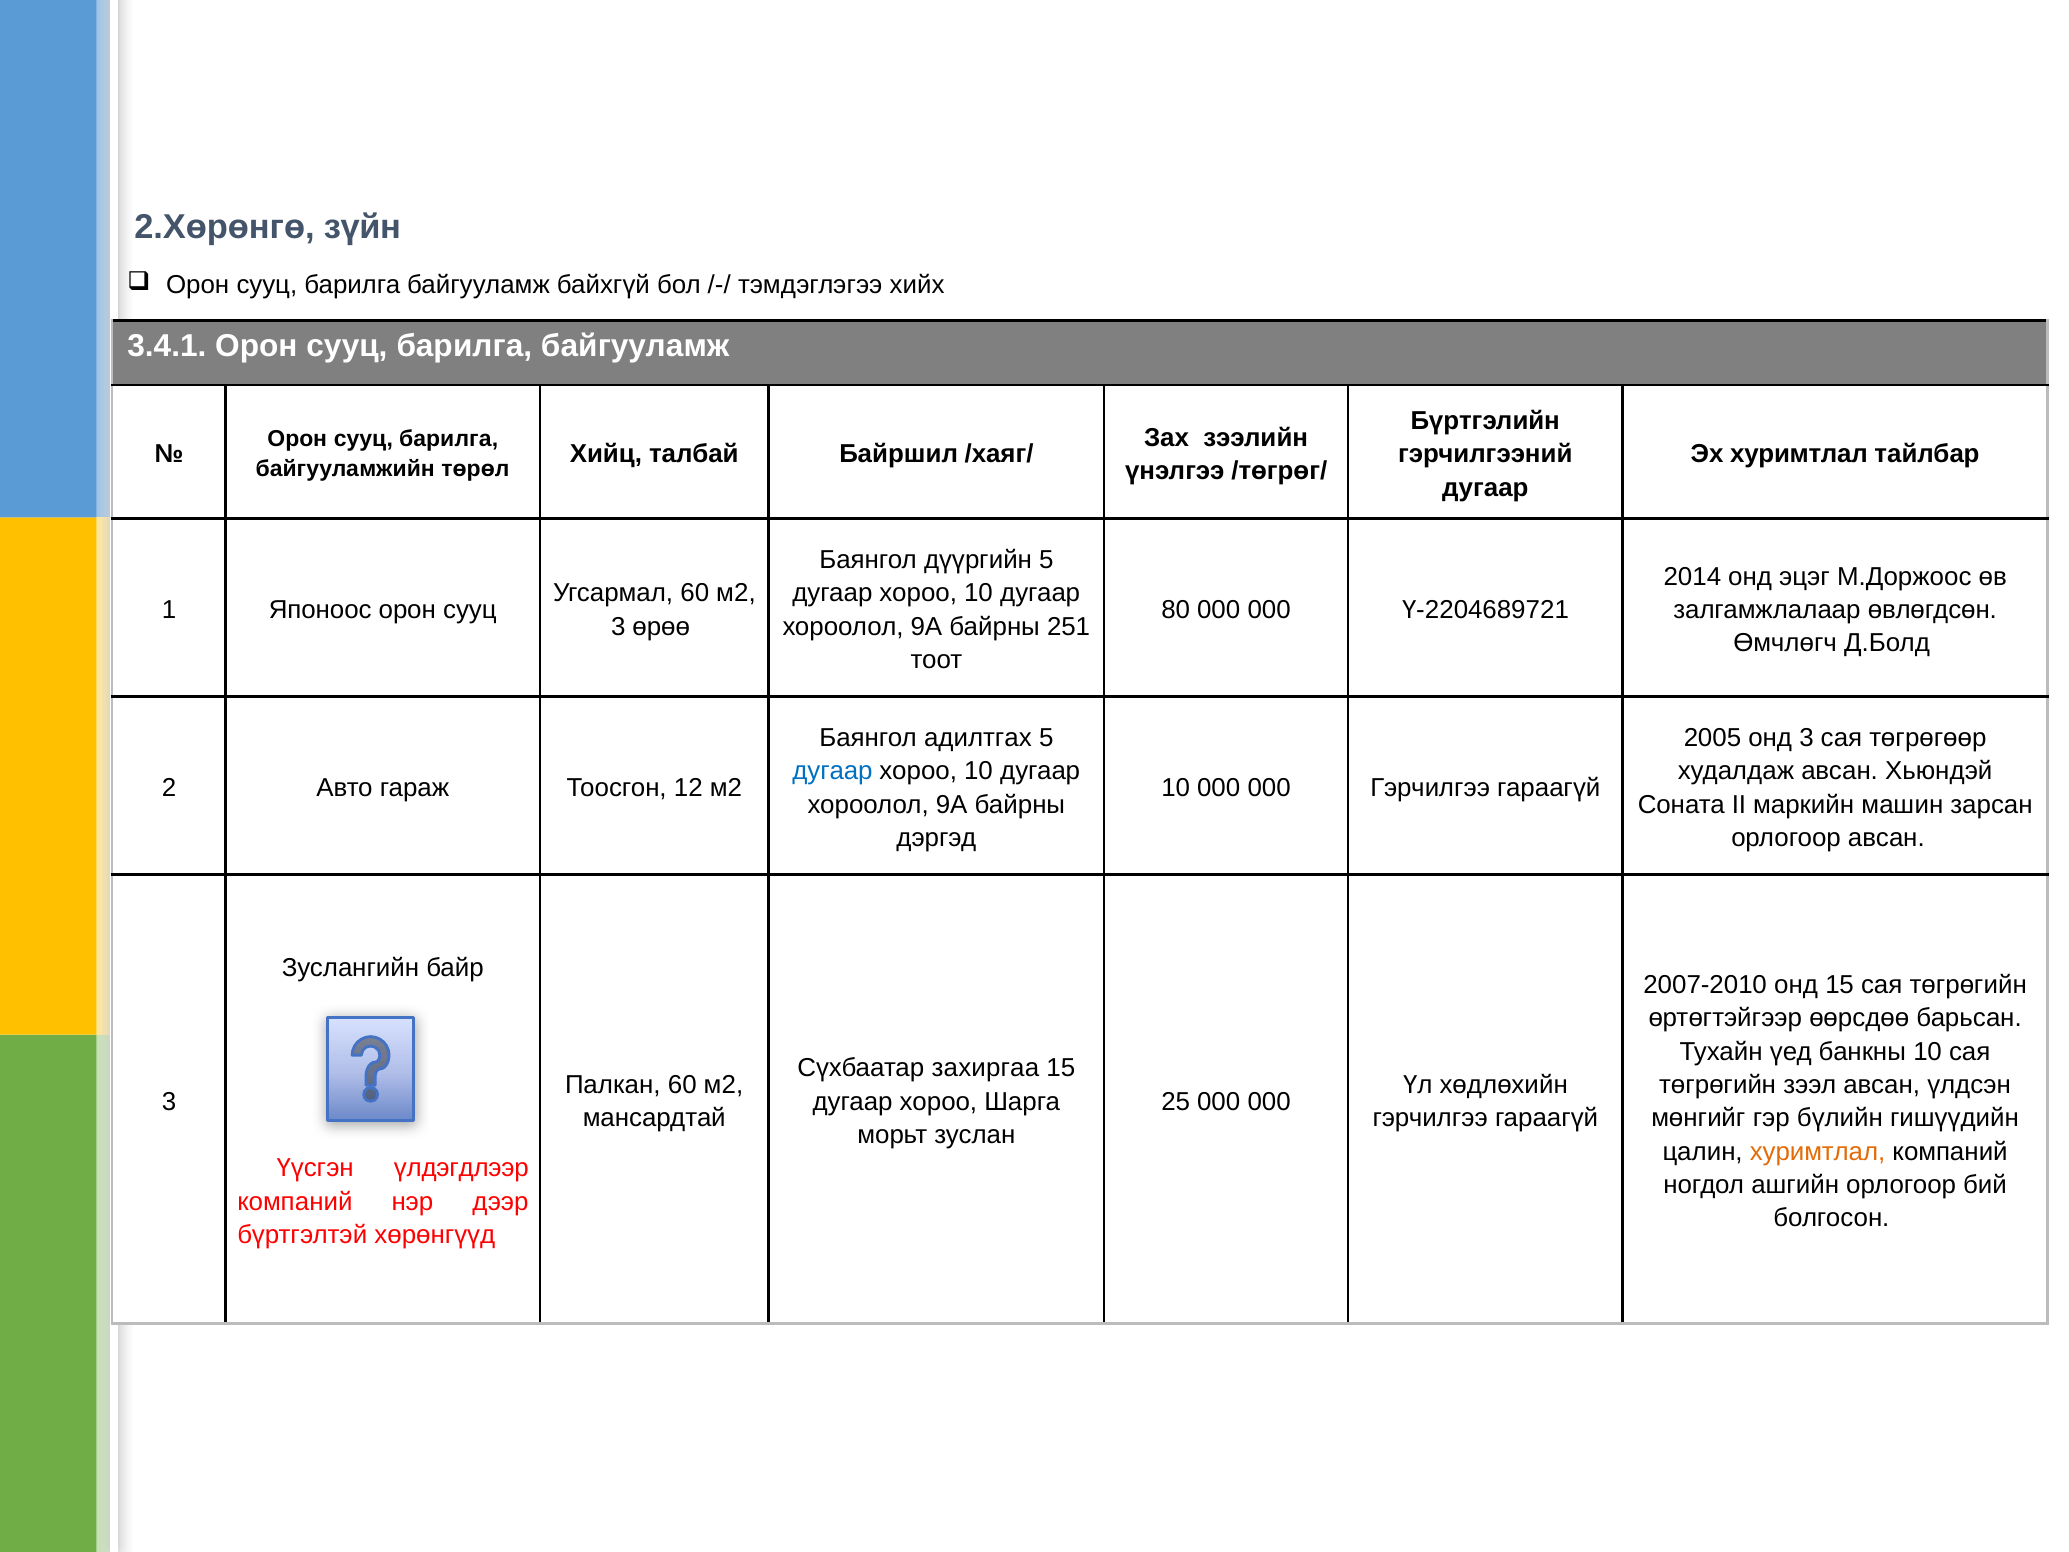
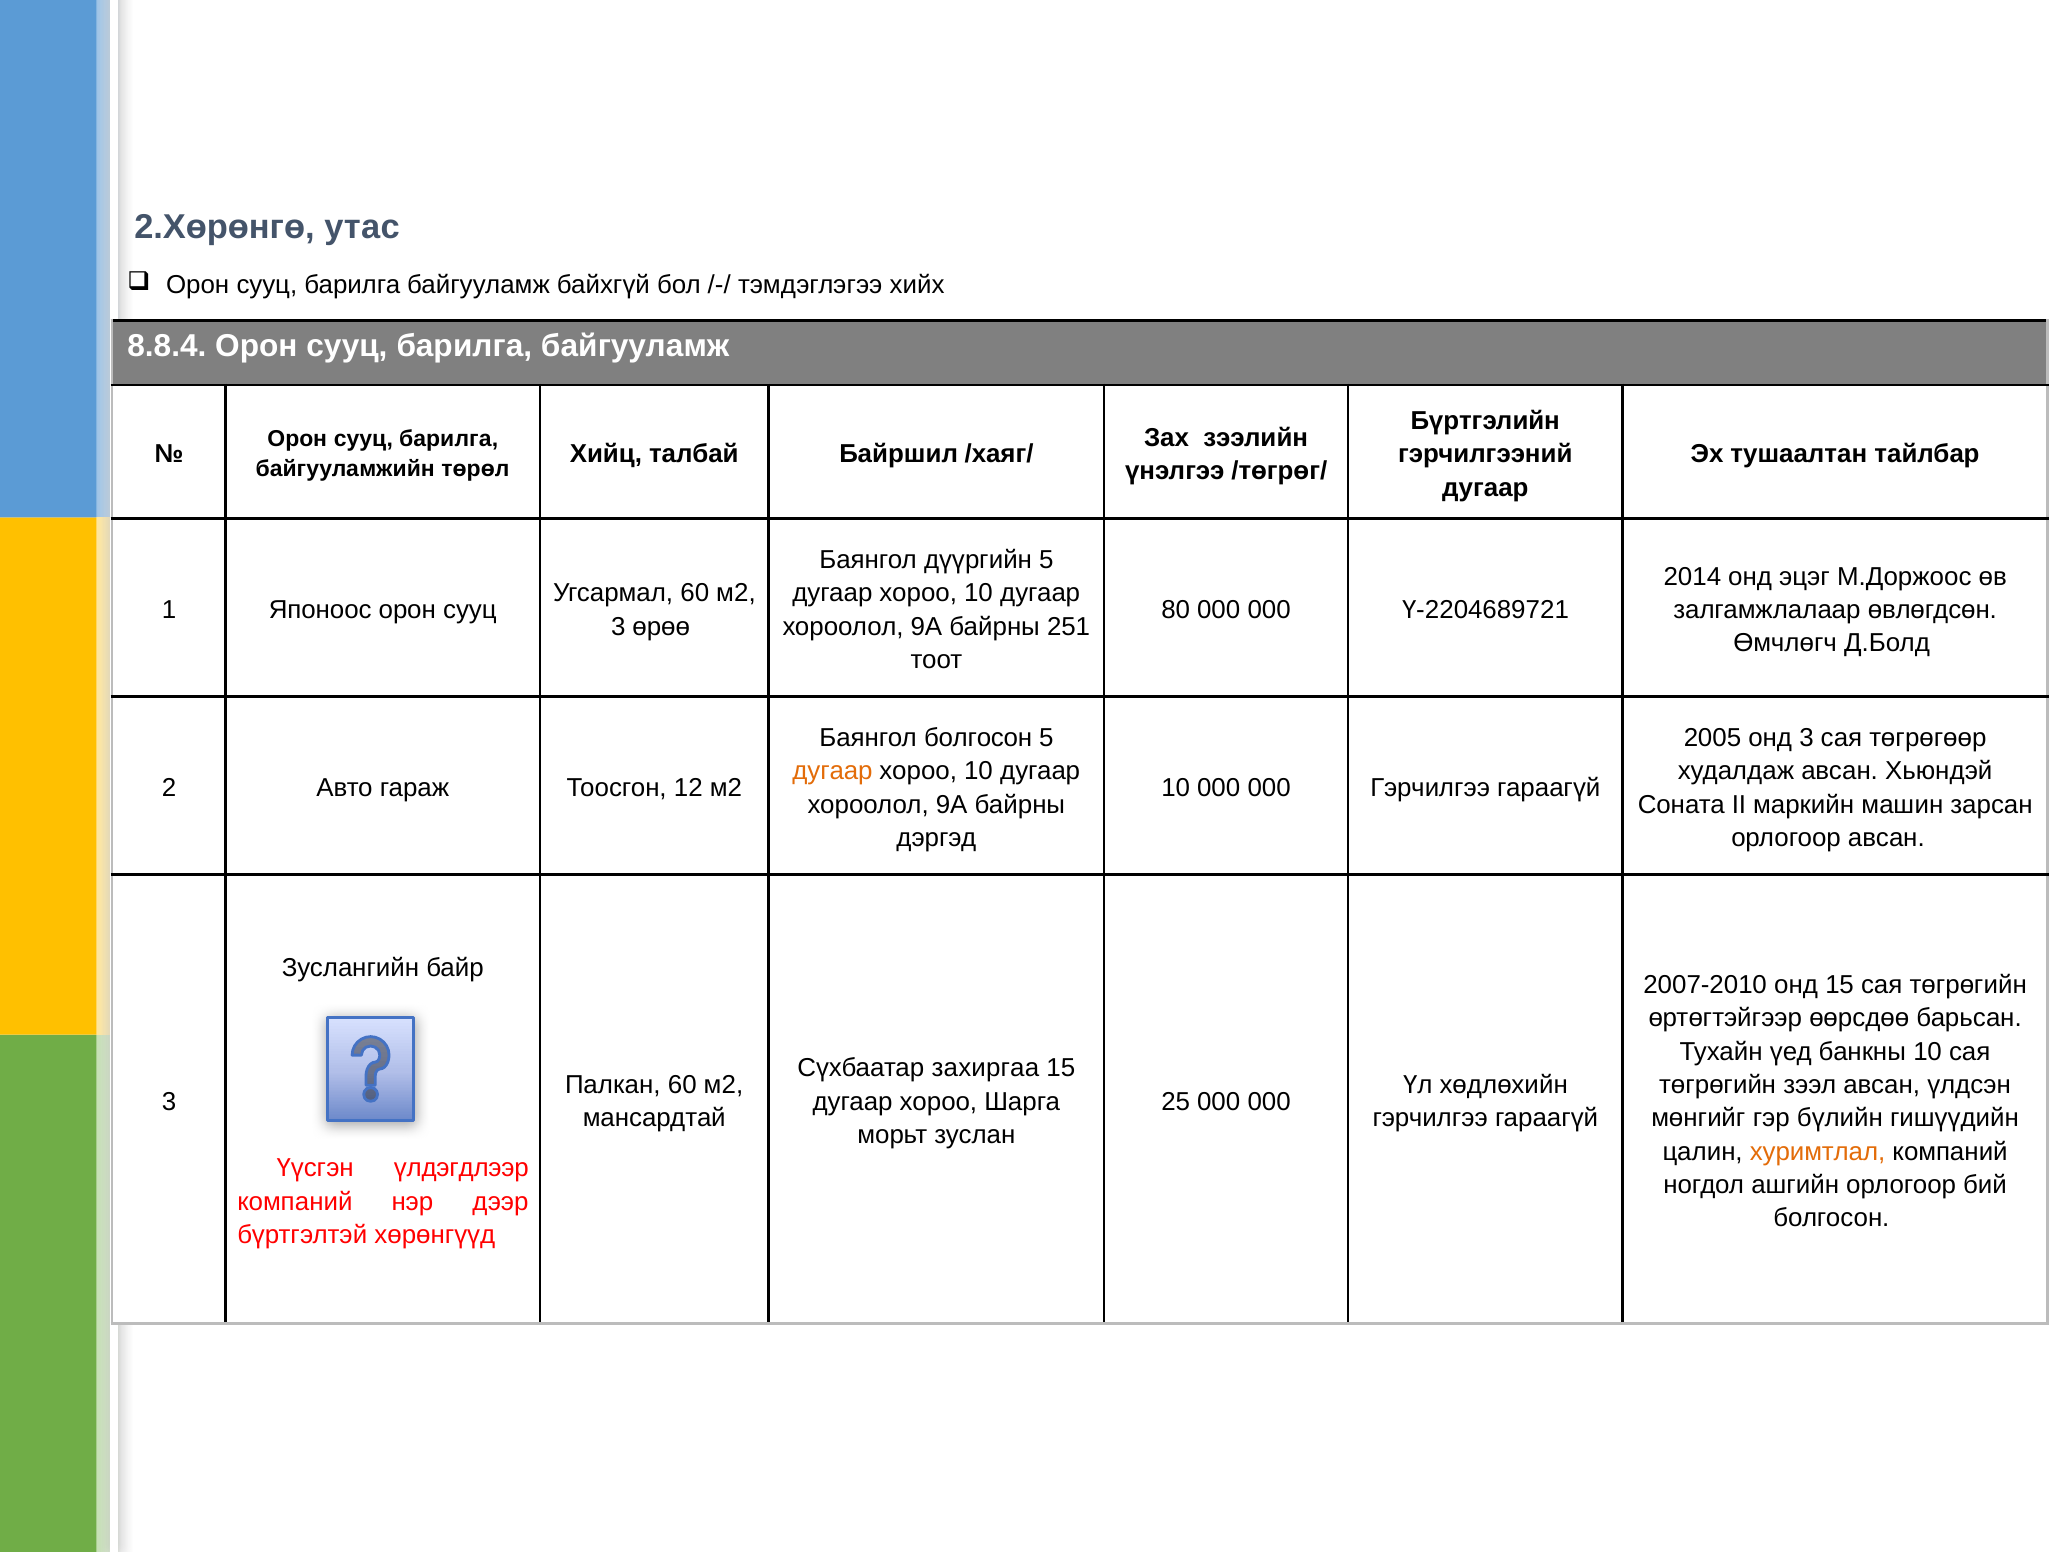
зүйн: зүйн -> утас
3.4.1: 3.4.1 -> 8.8.4
Эх хуримтлал: хуримтлал -> тушаалтан
Баянгол адилтгах: адилтгах -> болгосон
дугаар at (833, 771) colour: blue -> orange
